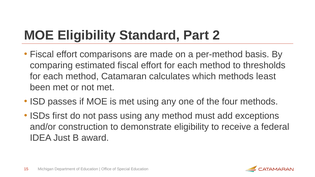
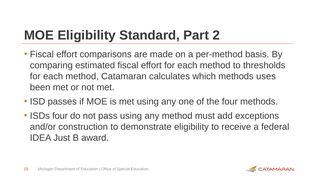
least: least -> uses
ISDs first: first -> four
